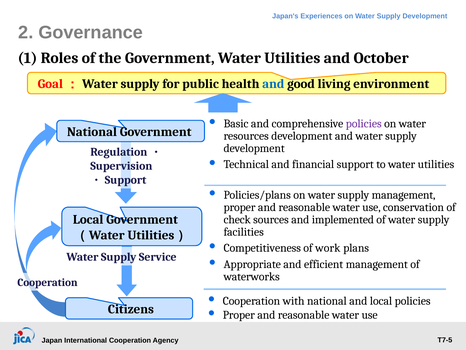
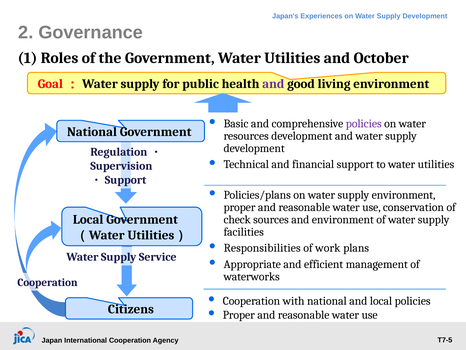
and at (273, 84) colour: blue -> purple
supply management: management -> environment
and implemented: implemented -> environment
Competitiveness: Competitiveness -> Responsibilities
